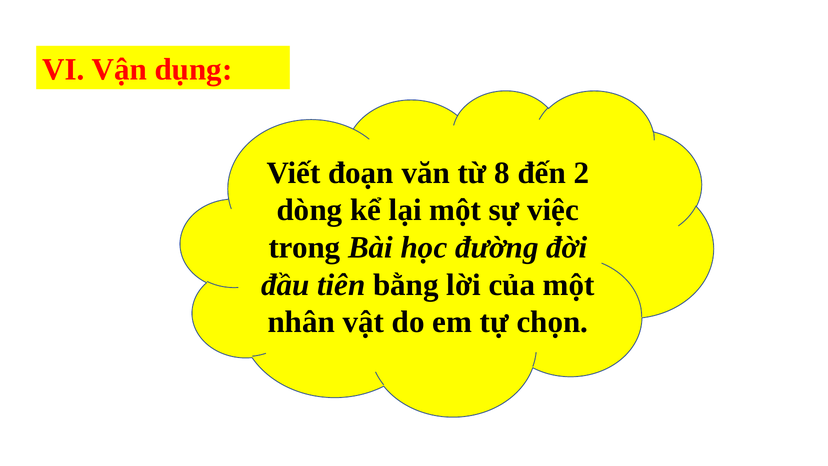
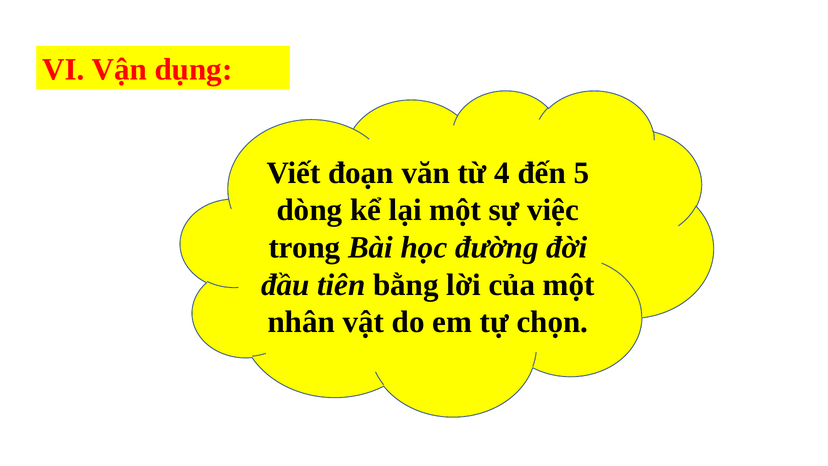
8: 8 -> 4
2: 2 -> 5
